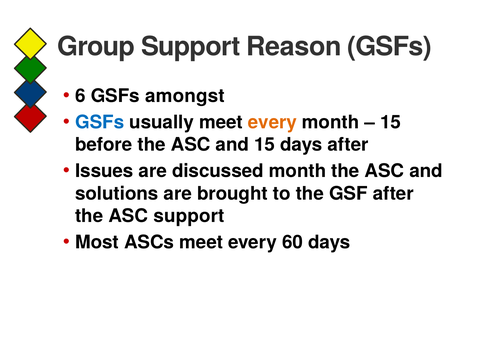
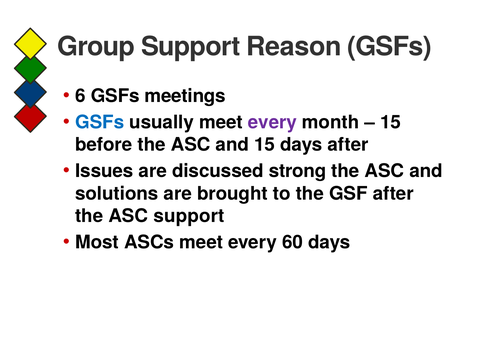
amongst: amongst -> meetings
every at (272, 122) colour: orange -> purple
discussed month: month -> strong
